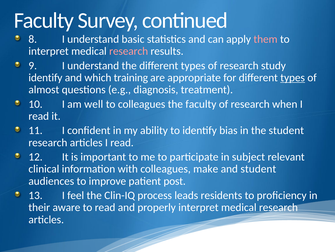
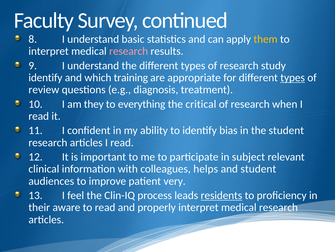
them colour: pink -> yellow
almost: almost -> review
well: well -> they
to colleagues: colleagues -> everything
the faculty: faculty -> critical
make: make -> helps
post: post -> very
residents underline: none -> present
